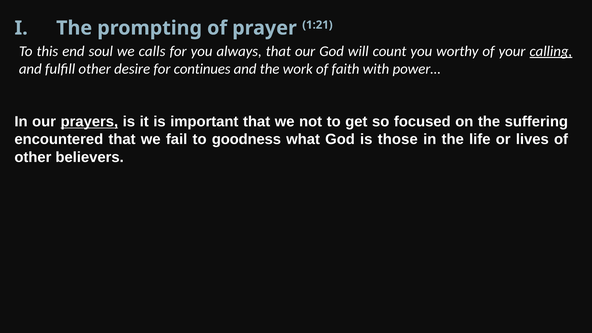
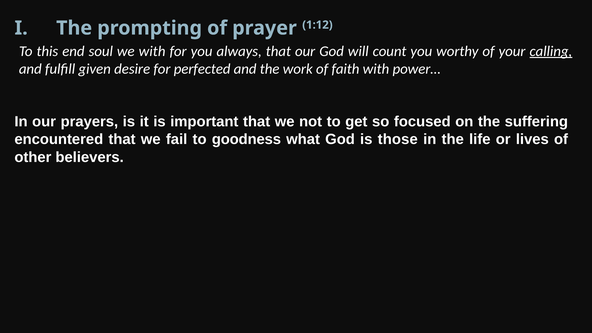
1:21: 1:21 -> 1:12
we calls: calls -> with
fulfill other: other -> given
continues: continues -> perfected
prayers underline: present -> none
